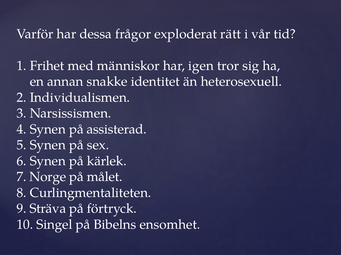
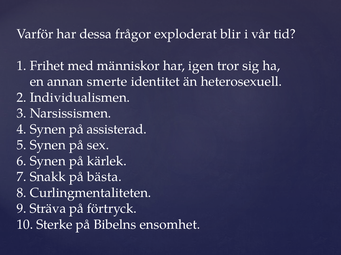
rätt: rätt -> blir
snakke: snakke -> smerte
Norge: Norge -> Snakk
målet: målet -> bästa
Singel: Singel -> Sterke
